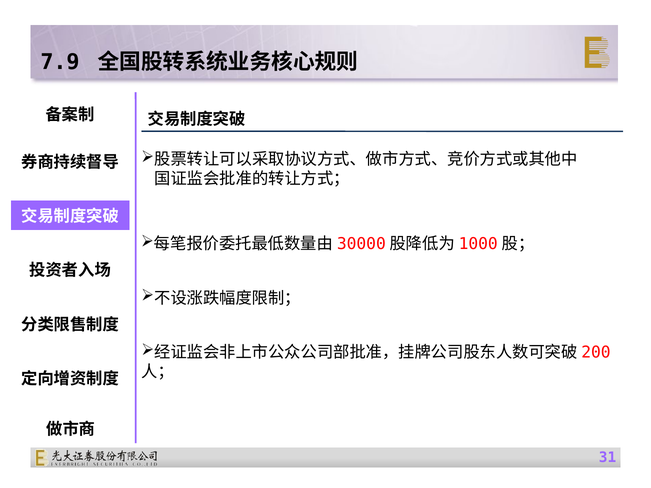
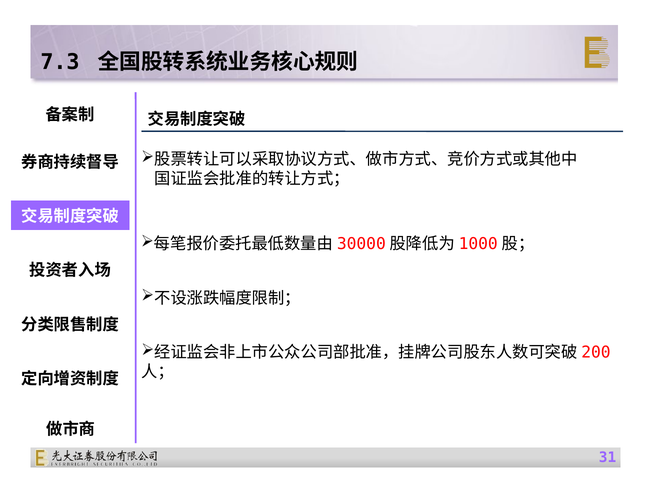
7.9: 7.9 -> 7.3
